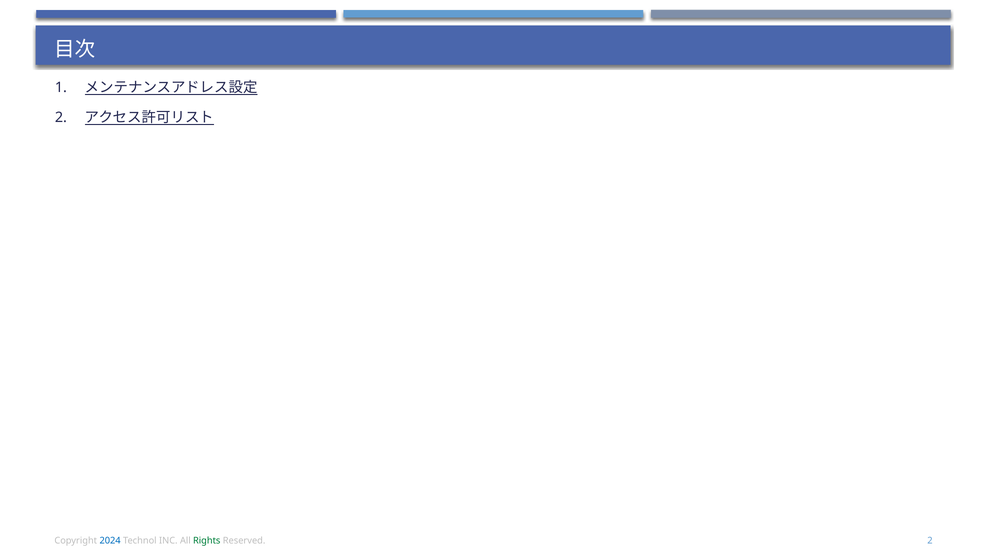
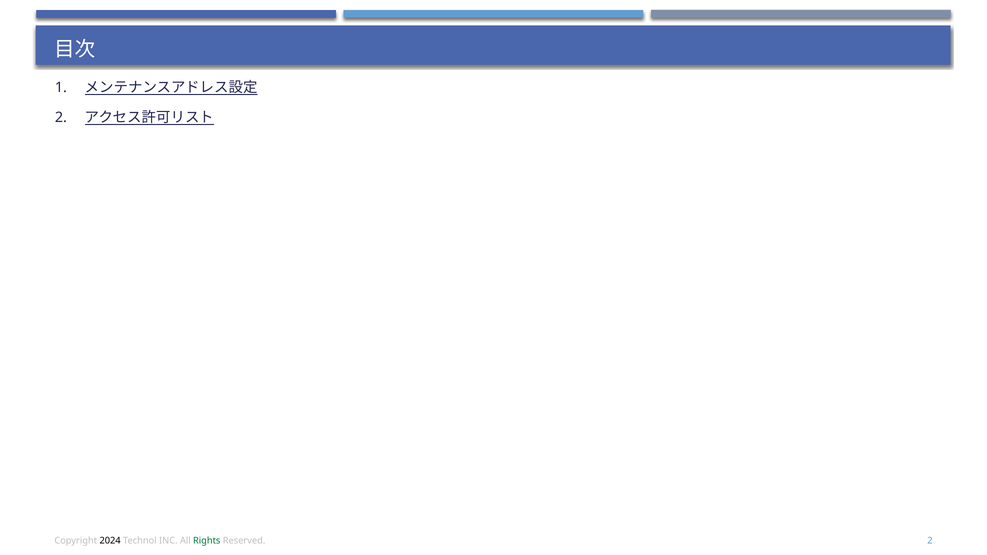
2024 colour: blue -> black
